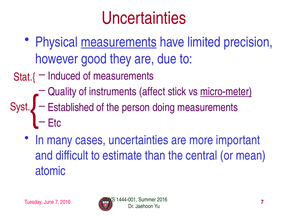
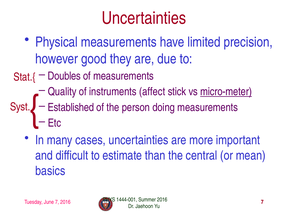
measurements at (119, 42) underline: present -> none
Induced: Induced -> Doubles
atomic: atomic -> basics
